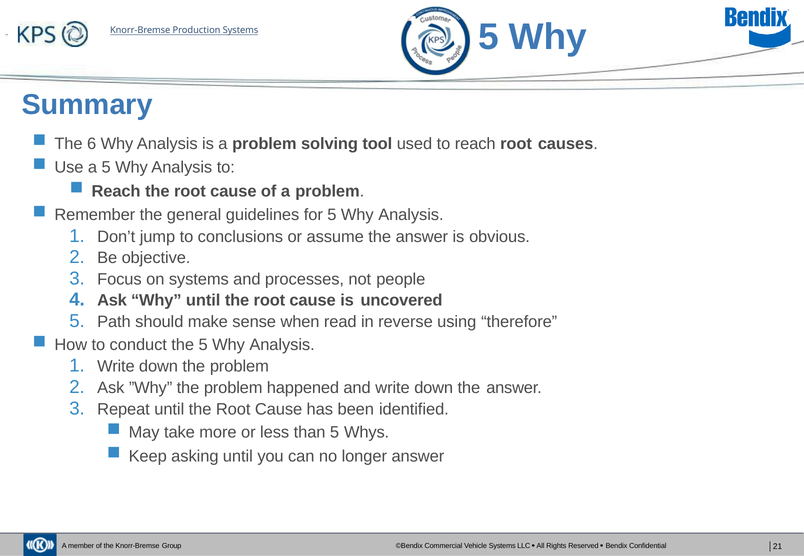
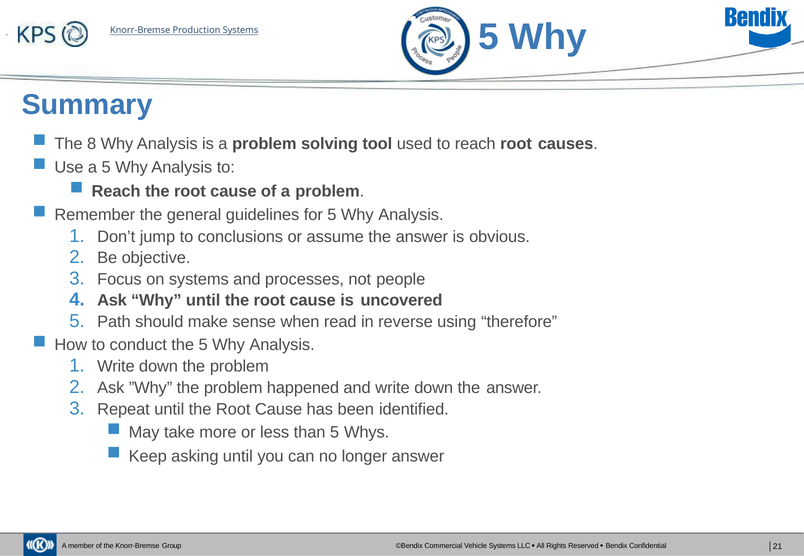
6: 6 -> 8
